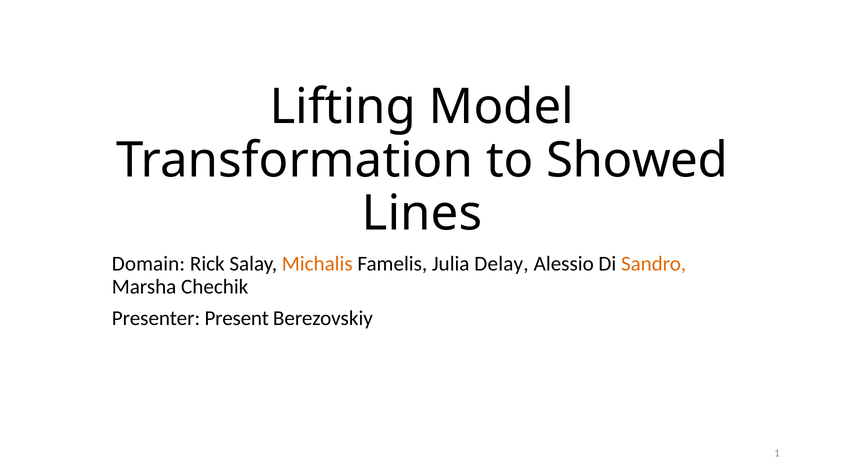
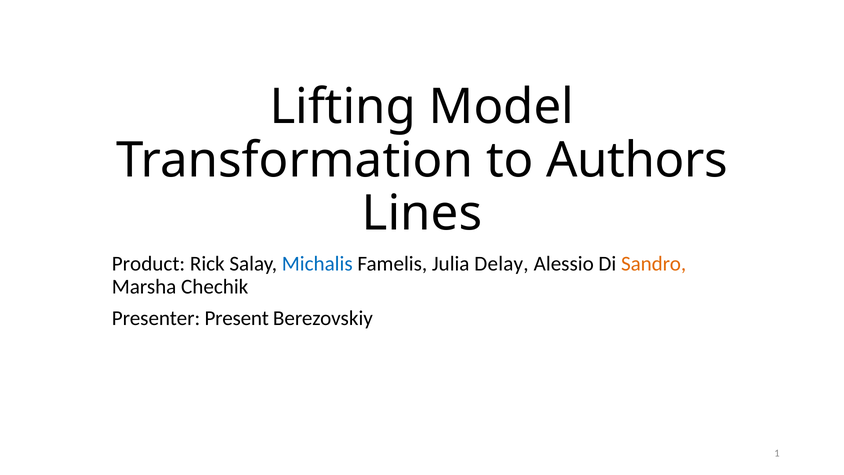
Showed: Showed -> Authors
Domain: Domain -> Product
Michalis colour: orange -> blue
